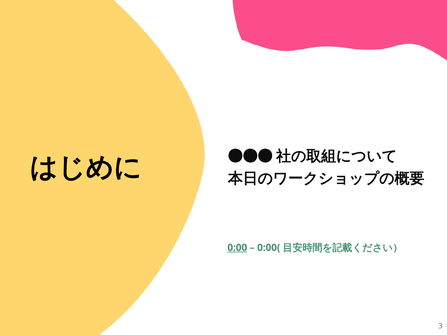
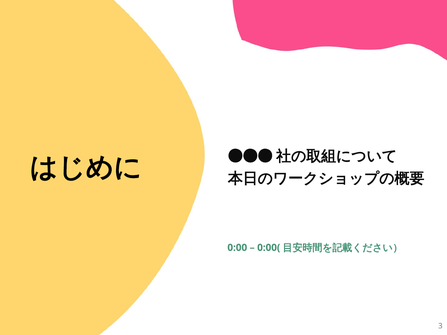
0:00 underline: present -> none
